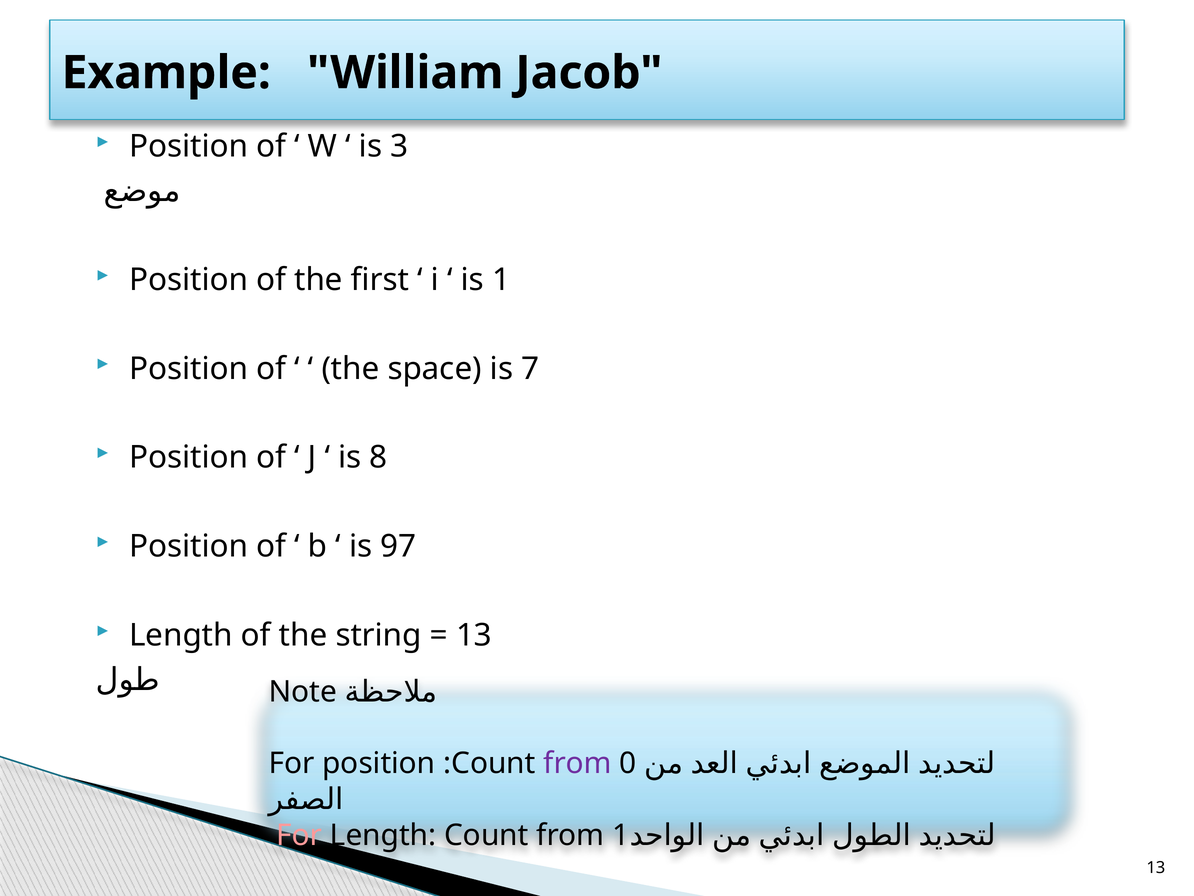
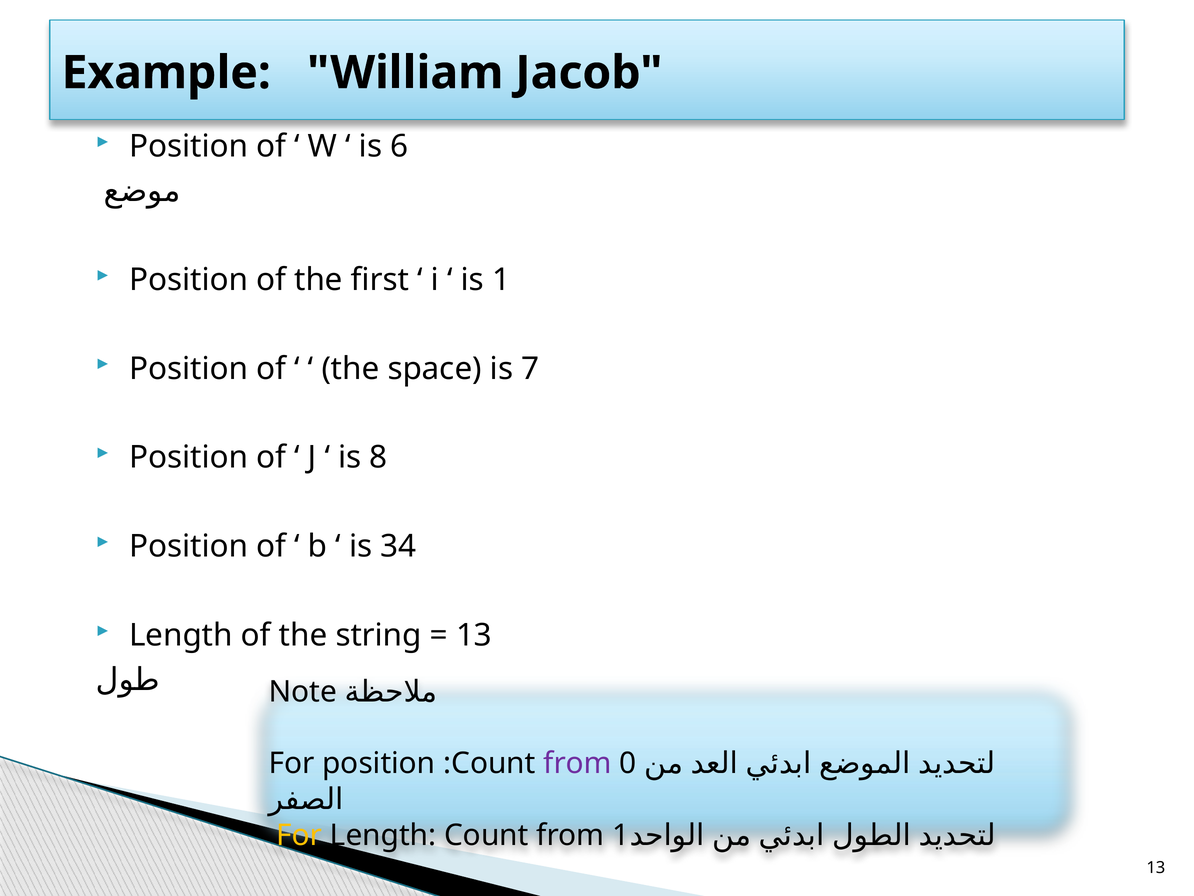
3: 3 -> 6
97: 97 -> 34
For at (299, 835) colour: pink -> yellow
